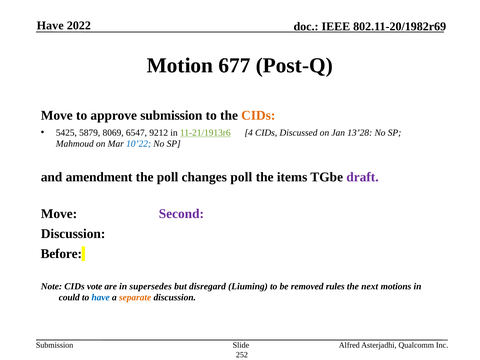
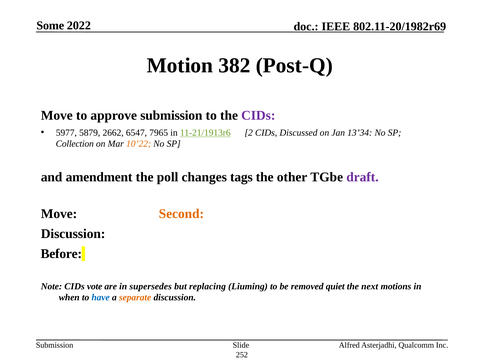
Have at (50, 25): Have -> Some
677: 677 -> 382
CIDs at (258, 115) colour: orange -> purple
5425: 5425 -> 5977
8069: 8069 -> 2662
9212: 9212 -> 7965
4: 4 -> 2
13’28: 13’28 -> 13’34
Mahmoud: Mahmoud -> Collection
10’22 colour: blue -> orange
changes poll: poll -> tags
items: items -> other
Second colour: purple -> orange
disregard: disregard -> replacing
rules: rules -> quiet
could: could -> when
